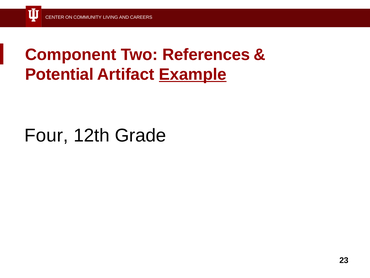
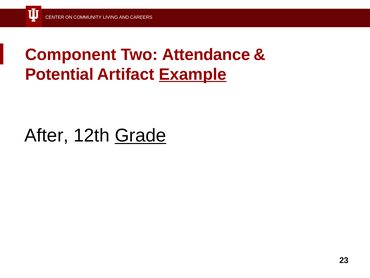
References: References -> Attendance
Four: Four -> After
Grade underline: none -> present
